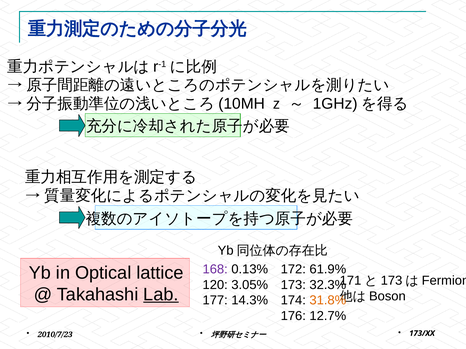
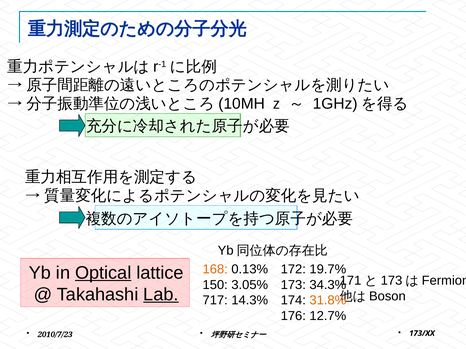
168 colour: purple -> orange
61.9%: 61.9% -> 19.7%
Optical underline: none -> present
120: 120 -> 150
32.3%: 32.3% -> 34.3%
177: 177 -> 717
